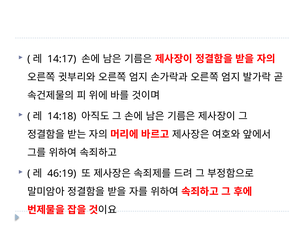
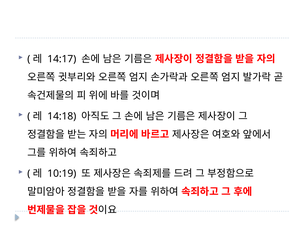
46:19: 46:19 -> 10:19
